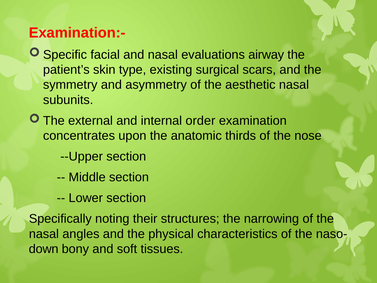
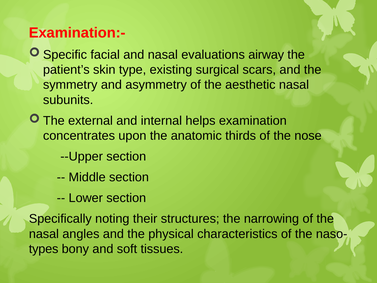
order: order -> helps
down: down -> types
